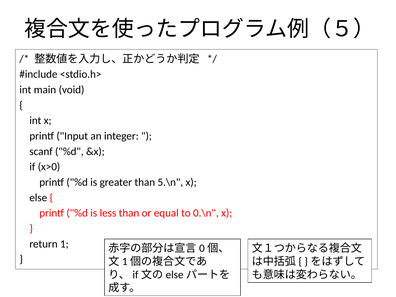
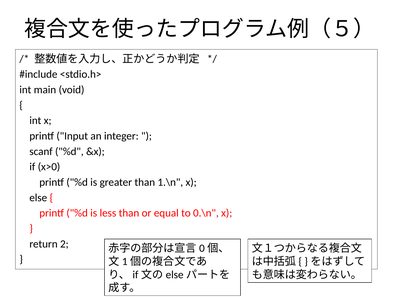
5.\n: 5.\n -> 1.\n
1: 1 -> 2
